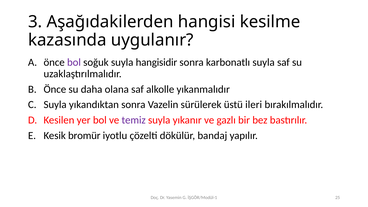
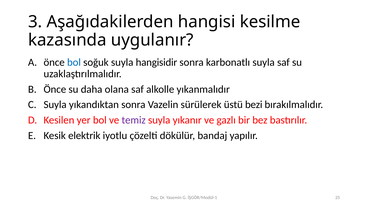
bol at (74, 62) colour: purple -> blue
ileri: ileri -> bezi
bromür: bromür -> elektrik
